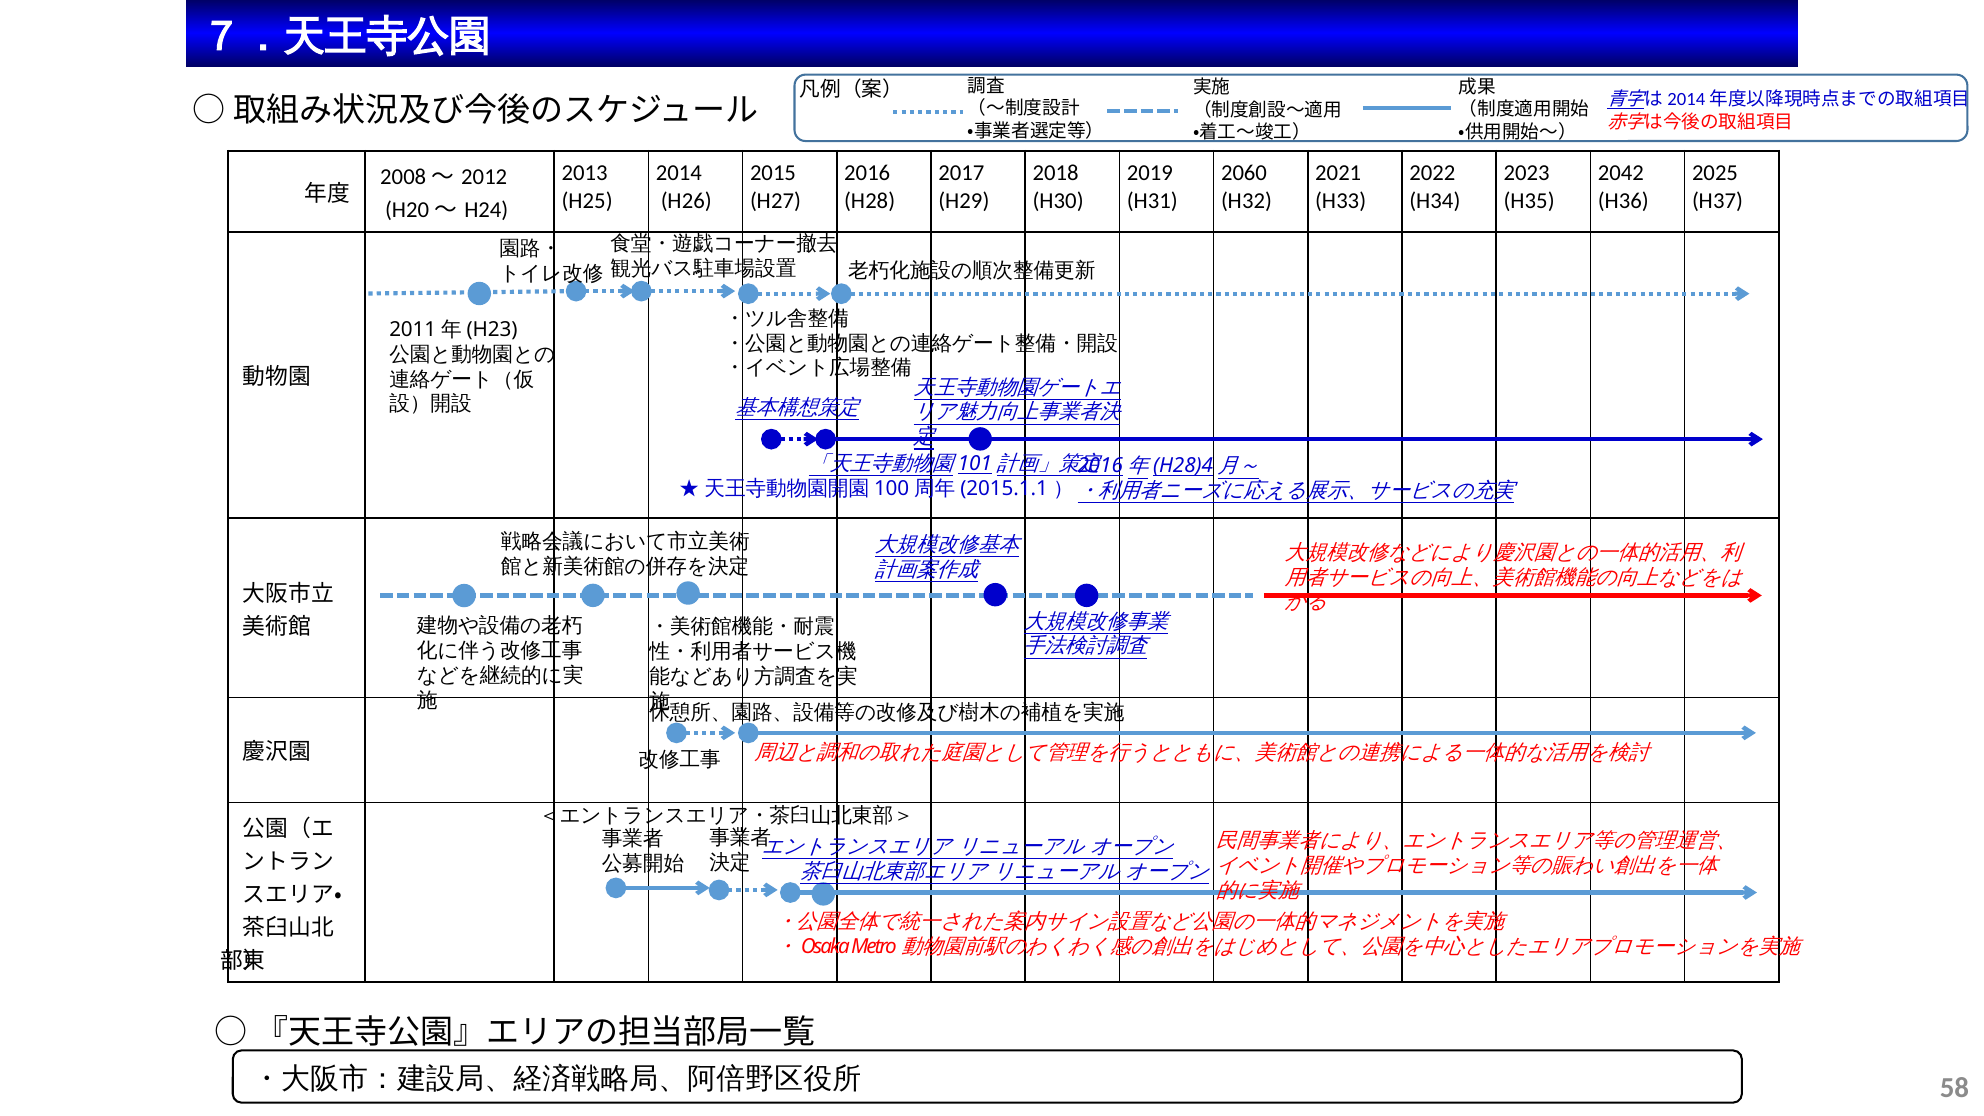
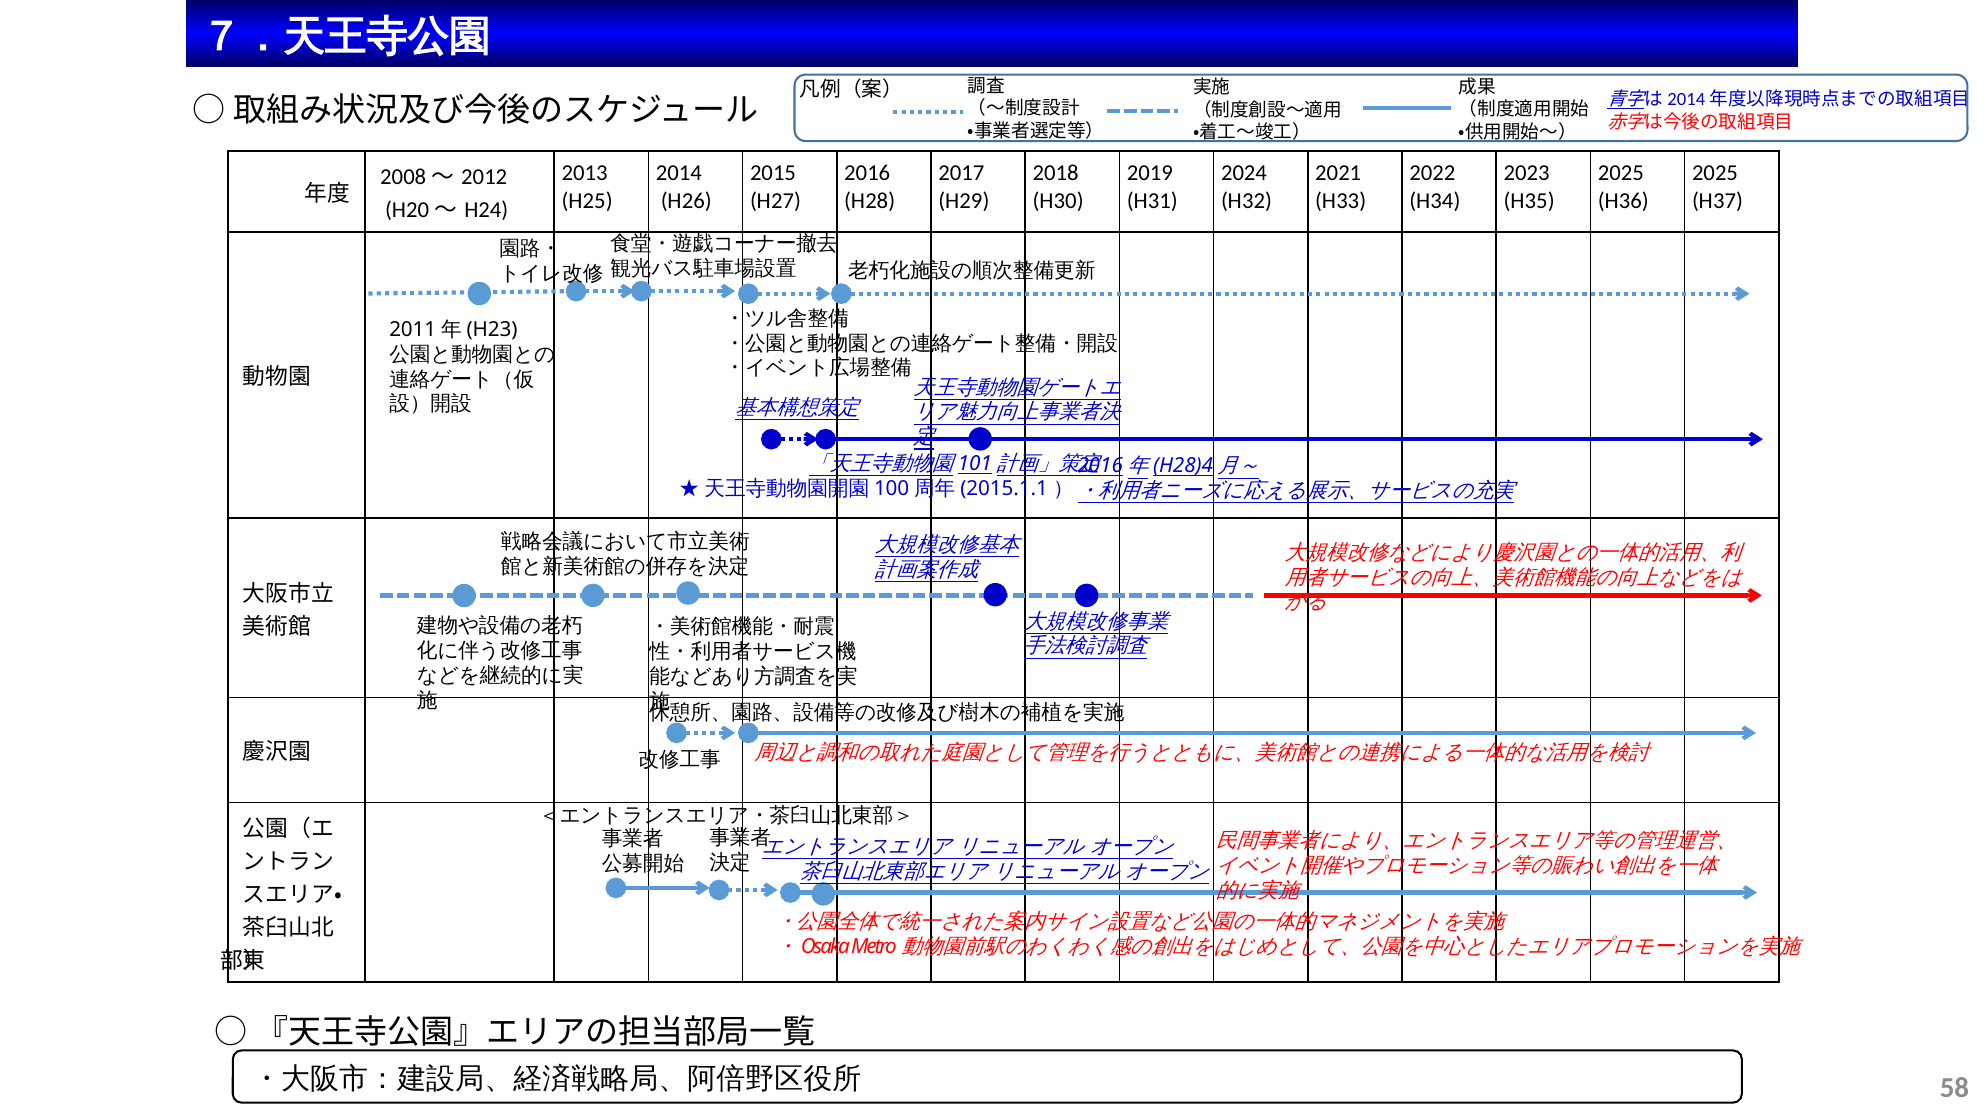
2060: 2060 -> 2024
2042 at (1621, 173): 2042 -> 2025
